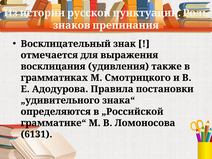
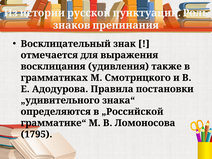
6131: 6131 -> 1795
